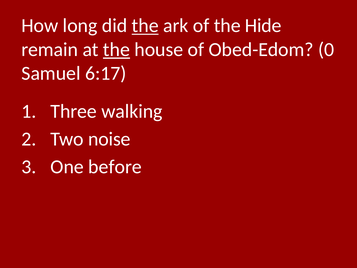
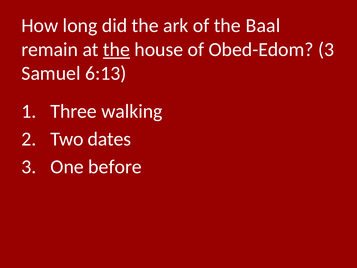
the at (145, 26) underline: present -> none
Hide: Hide -> Baal
Obed-Edom 0: 0 -> 3
6:17: 6:17 -> 6:13
noise: noise -> dates
